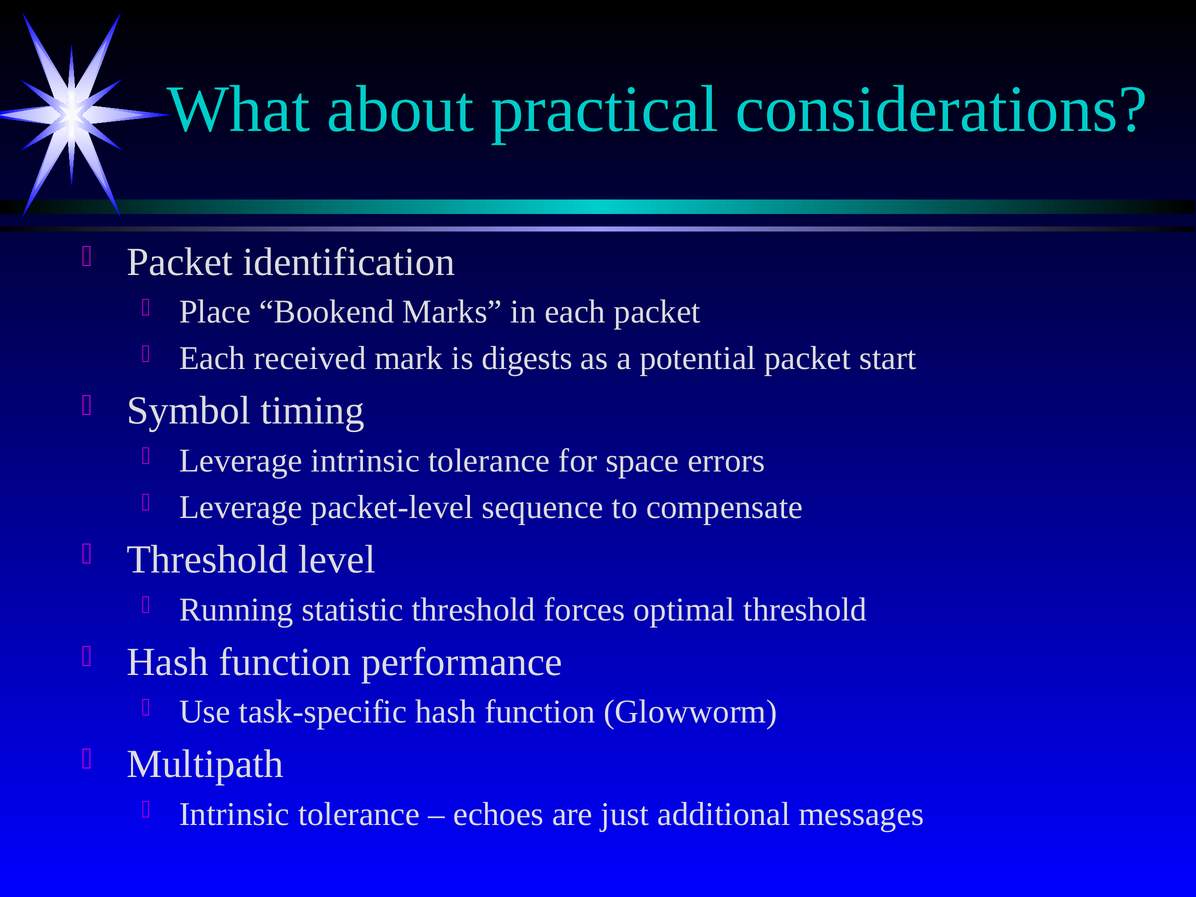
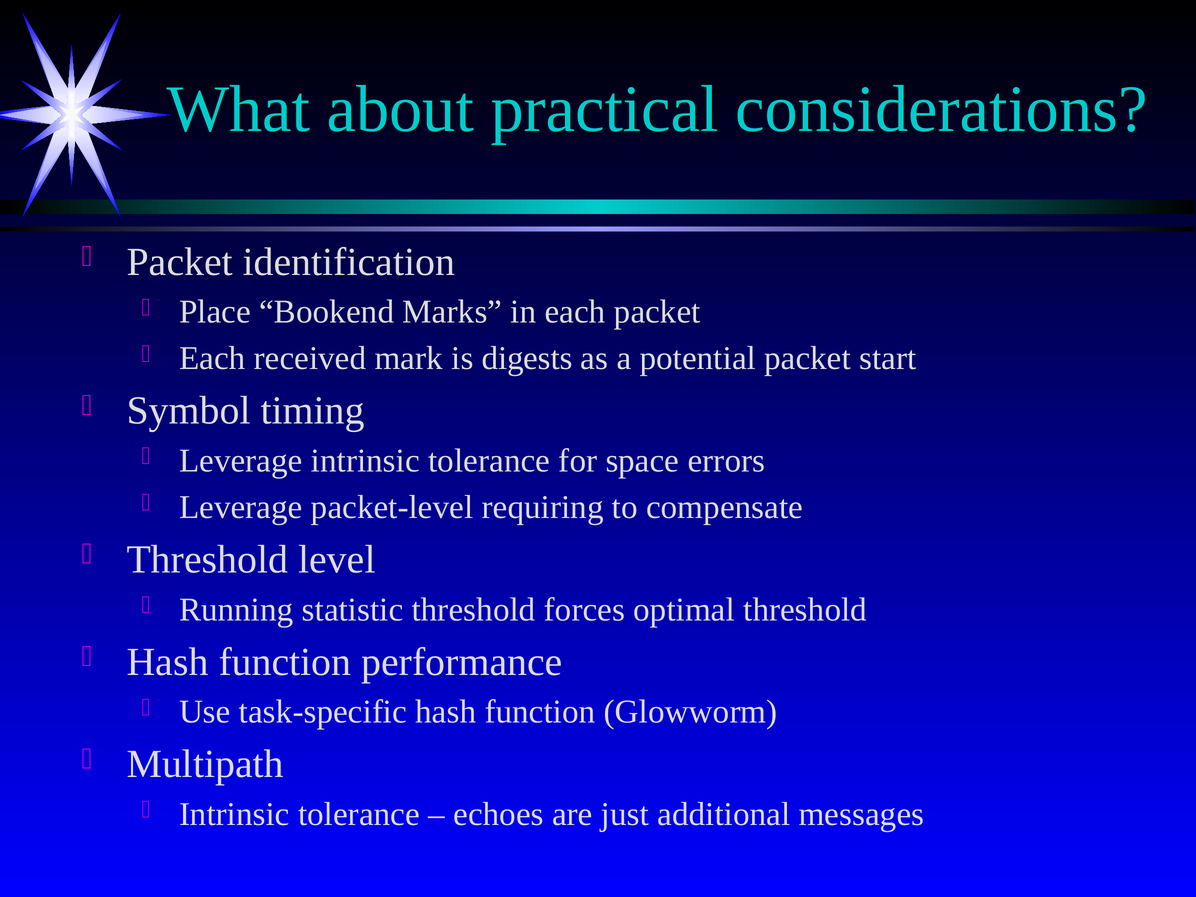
sequence: sequence -> requiring
